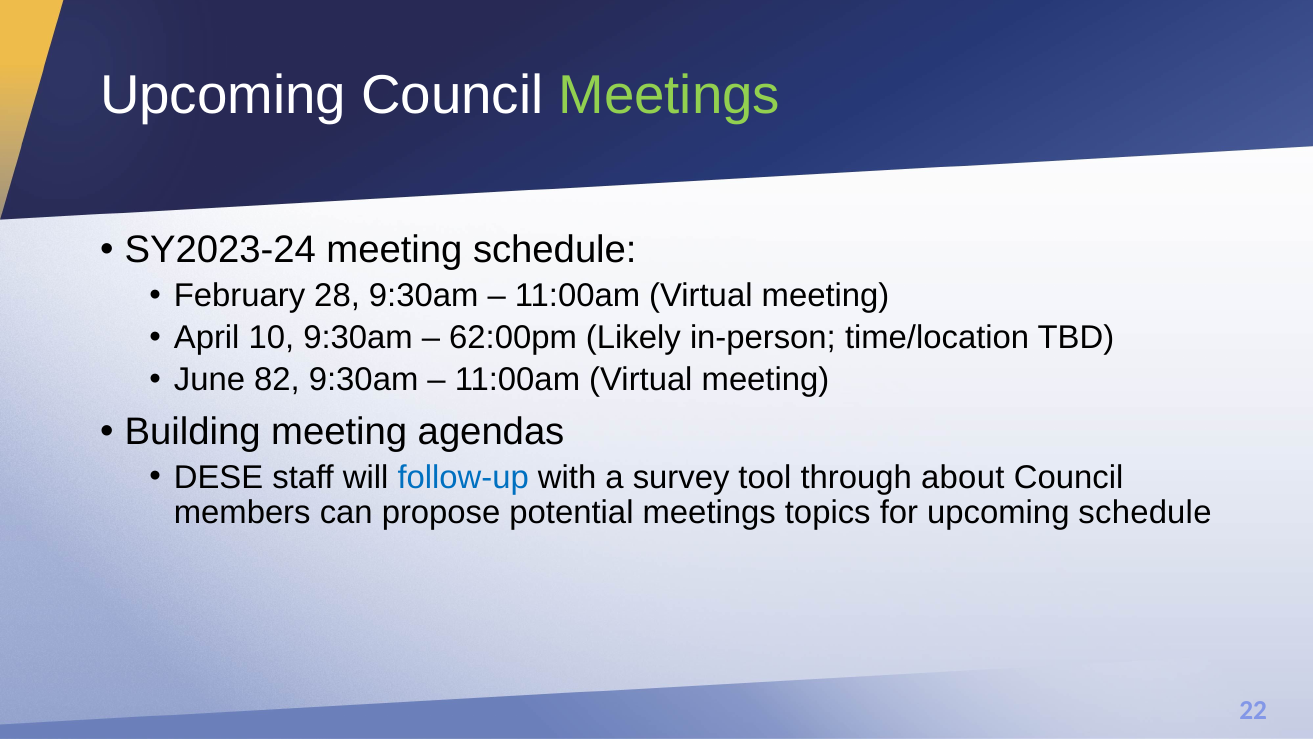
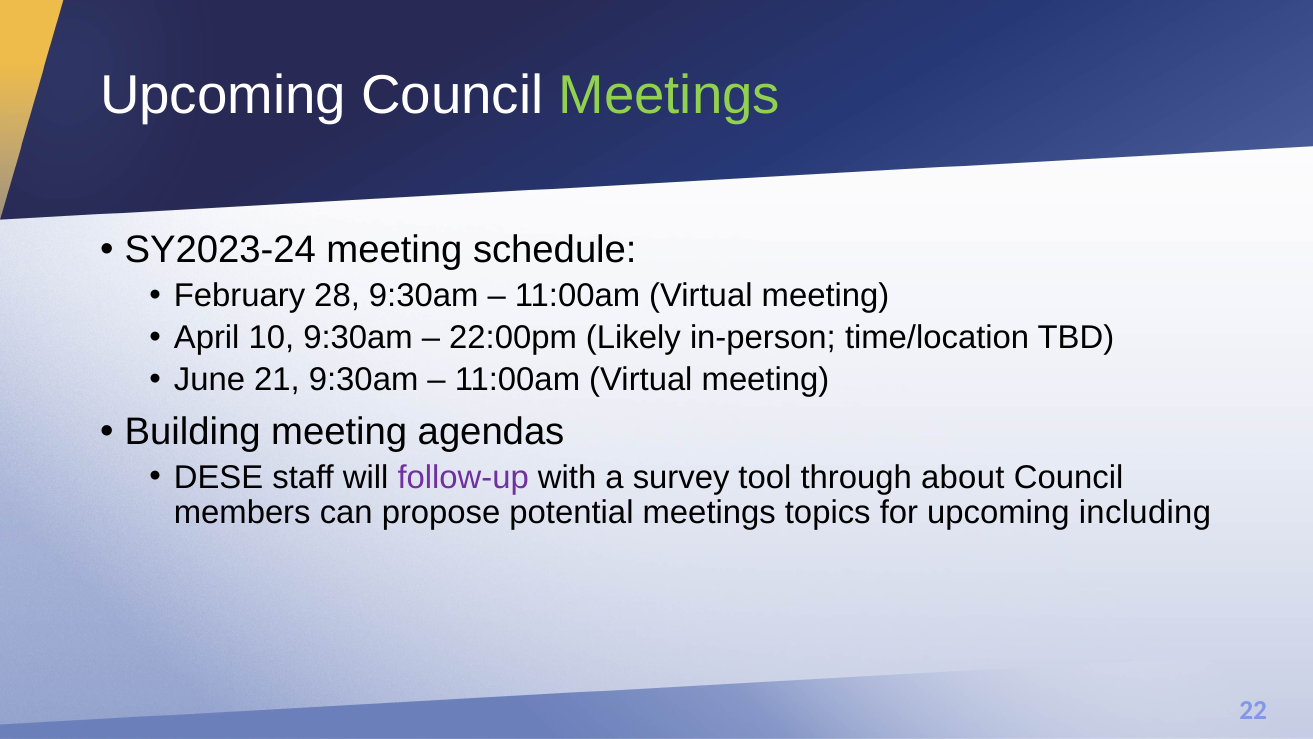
62:00pm: 62:00pm -> 22:00pm
82: 82 -> 21
follow-up colour: blue -> purple
upcoming schedule: schedule -> including
